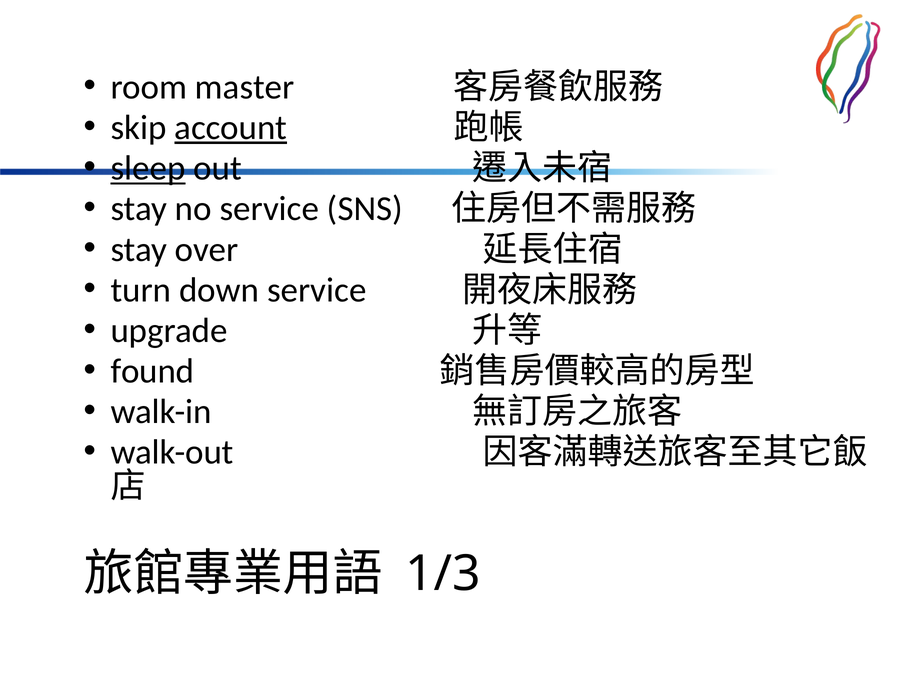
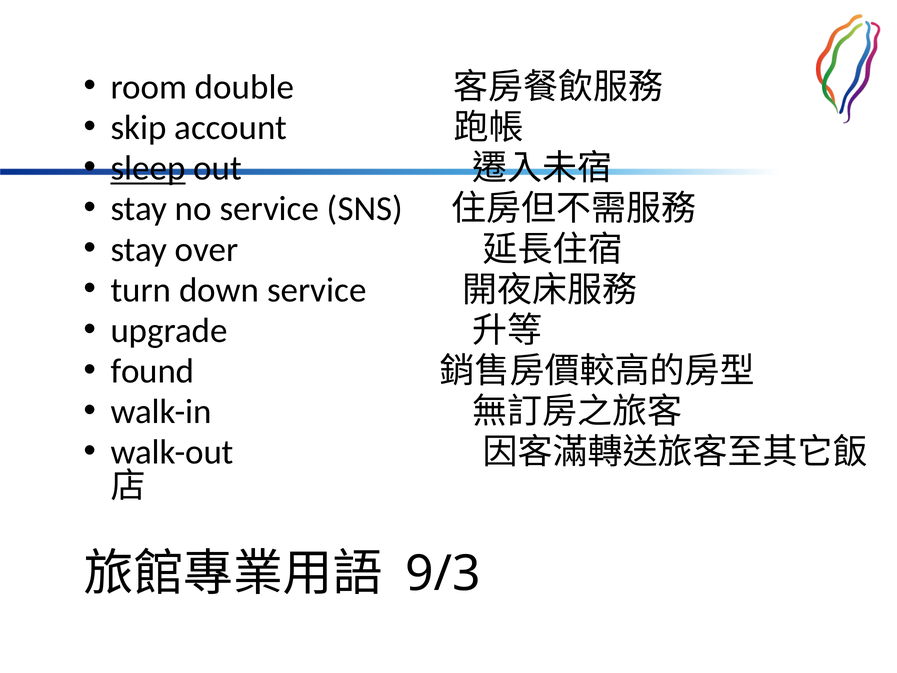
master: master -> double
account underline: present -> none
1/3: 1/3 -> 9/3
